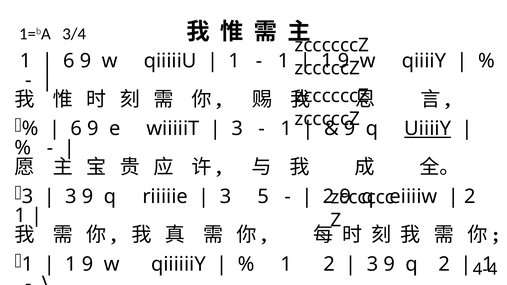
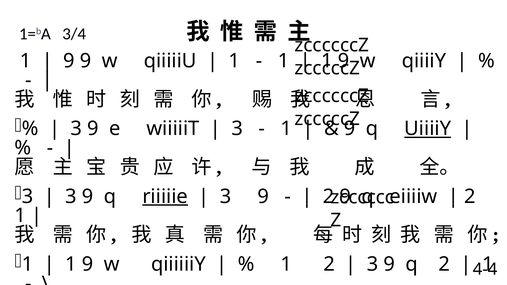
6 at (69, 61): 6 -> 9
6 at (76, 129): 6 -> 3
riiiiie underline: none -> present
5 at (263, 197): 5 -> 9
